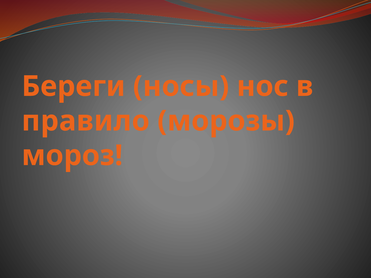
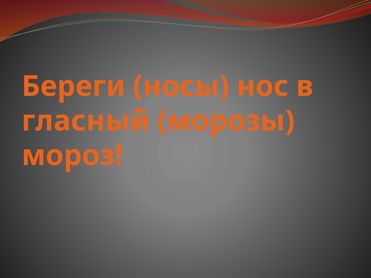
правило: правило -> гласный
